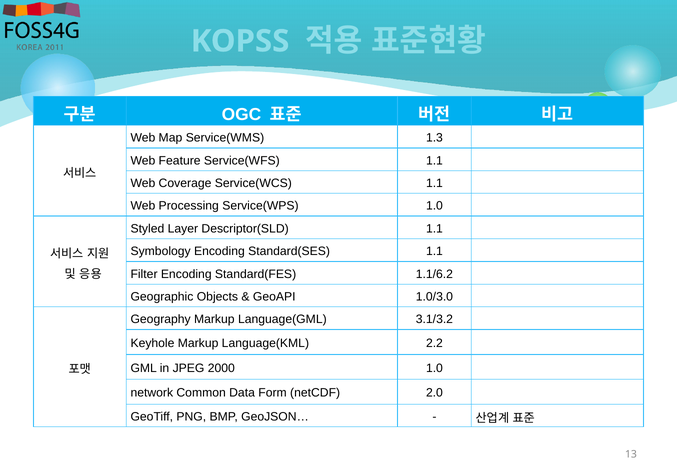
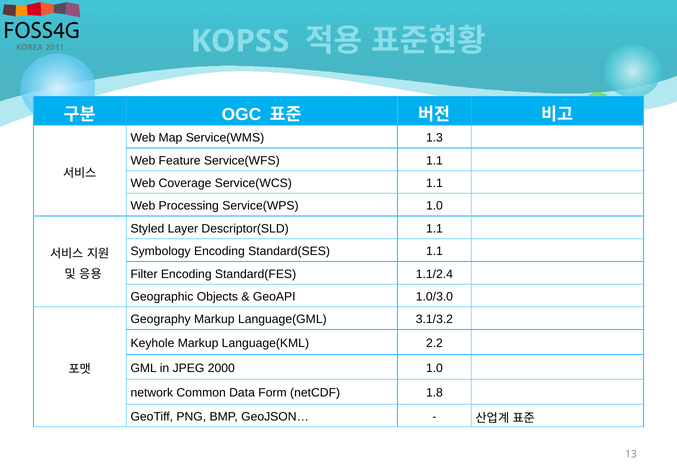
1.1/6.2: 1.1/6.2 -> 1.1/2.4
2.0: 2.0 -> 1.8
